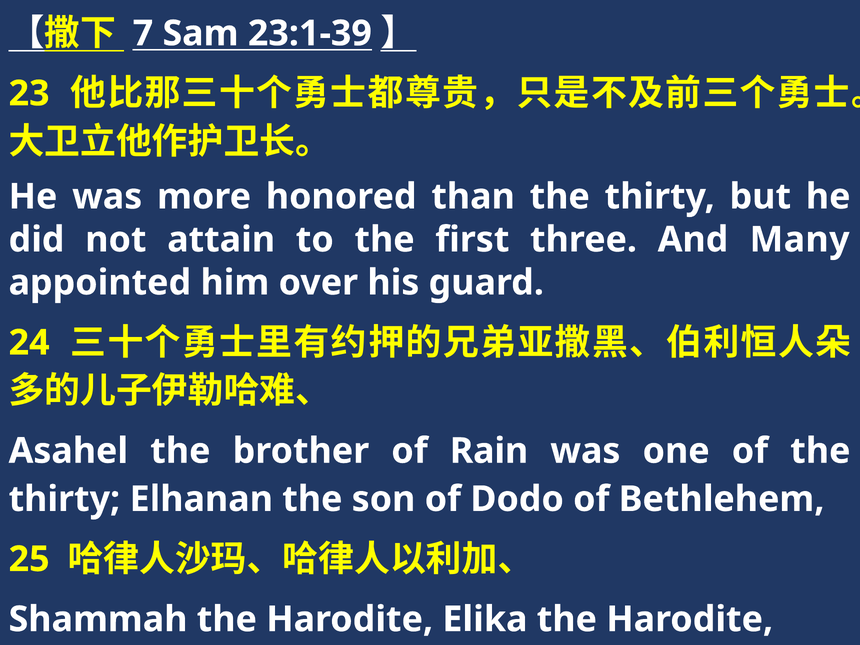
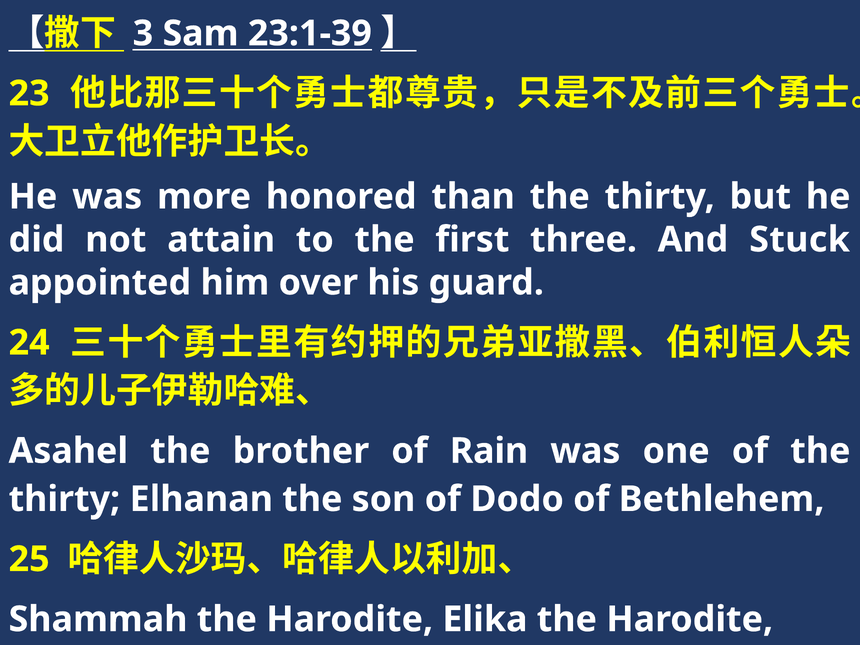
7: 7 -> 3
Many: Many -> Stuck
